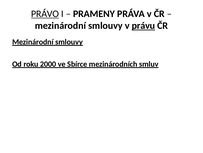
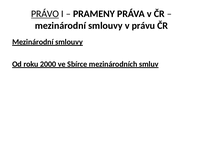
právu underline: present -> none
